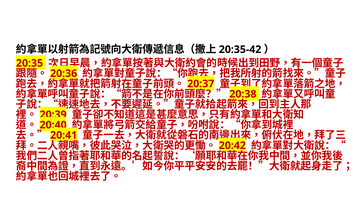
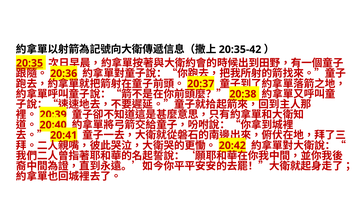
20:35 underline: none -> present
